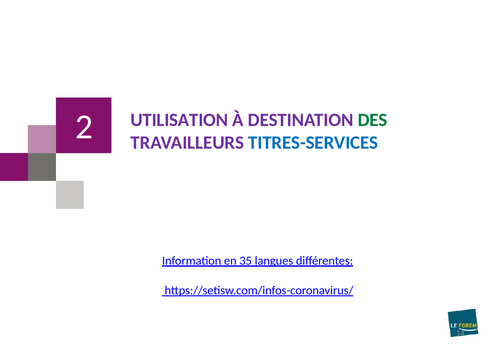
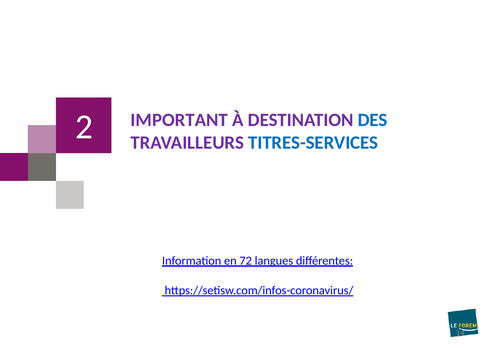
UTILISATION: UTILISATION -> IMPORTANT
DES colour: green -> blue
35: 35 -> 72
